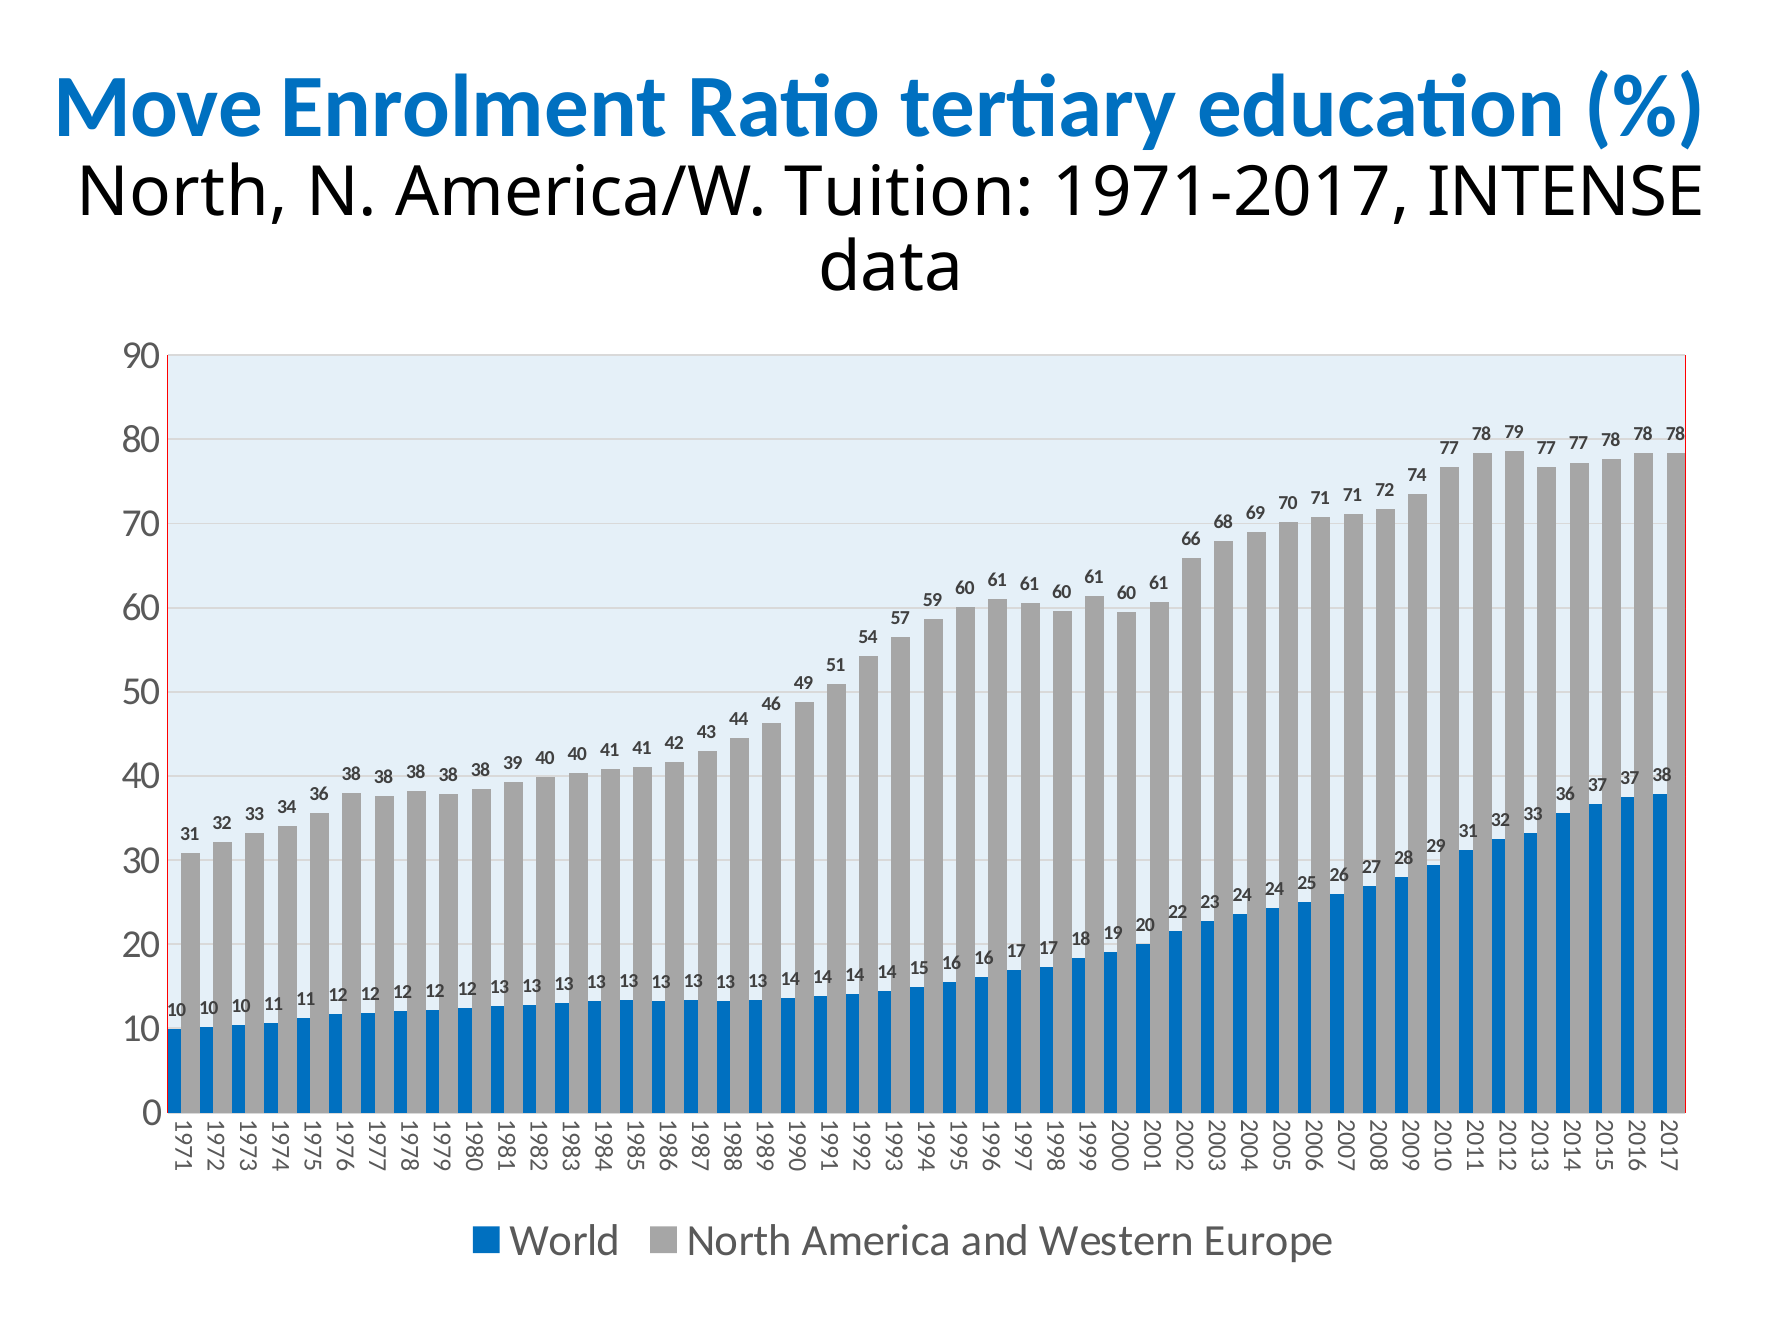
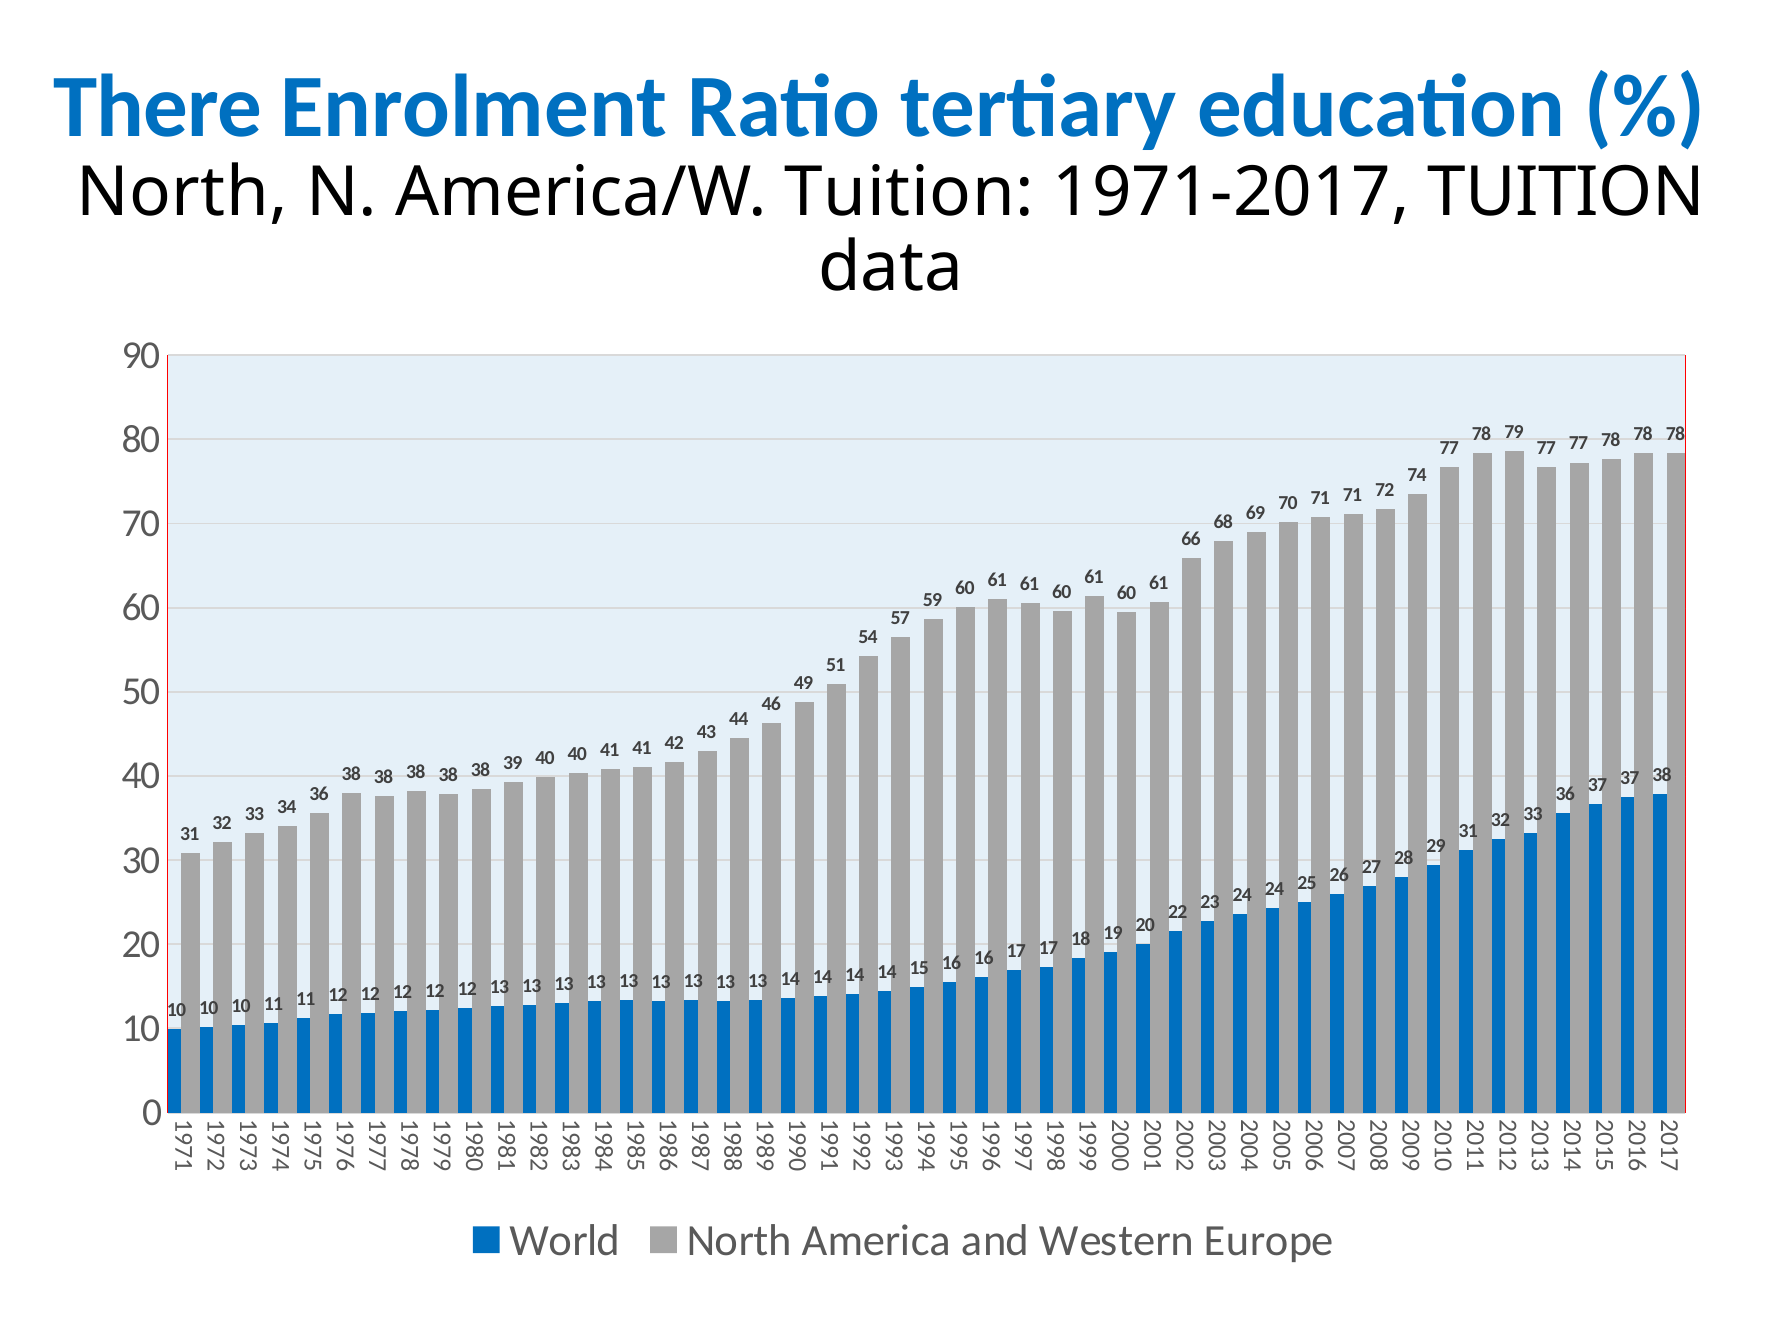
Move: Move -> There
1971-2017 INTENSE: INTENSE -> TUITION
